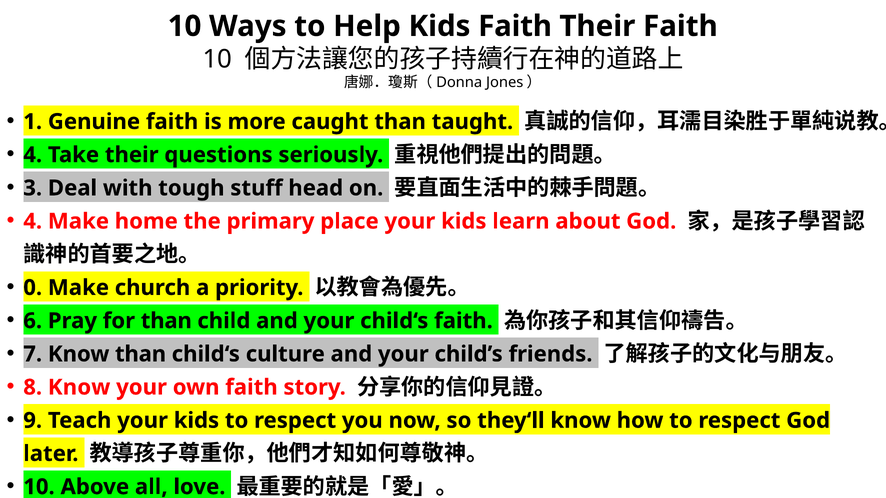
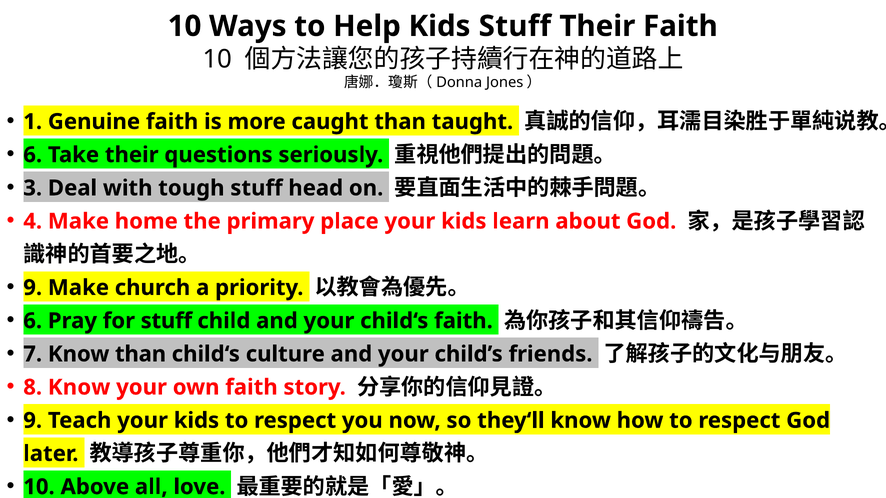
Kids Faith: Faith -> Stuff
4 at (33, 155): 4 -> 6
0 at (33, 288): 0 -> 9
for than: than -> stuff
